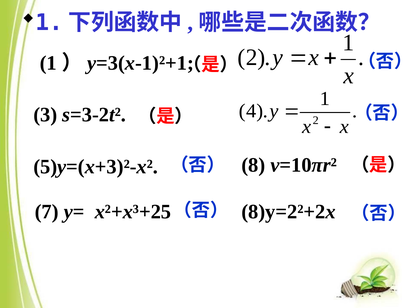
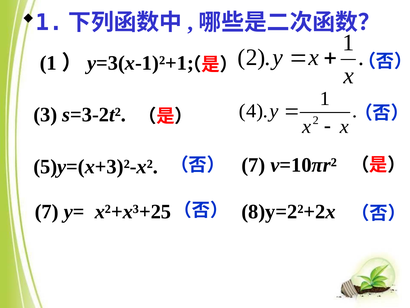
5)y=(x+3)²-x² 8: 8 -> 7
